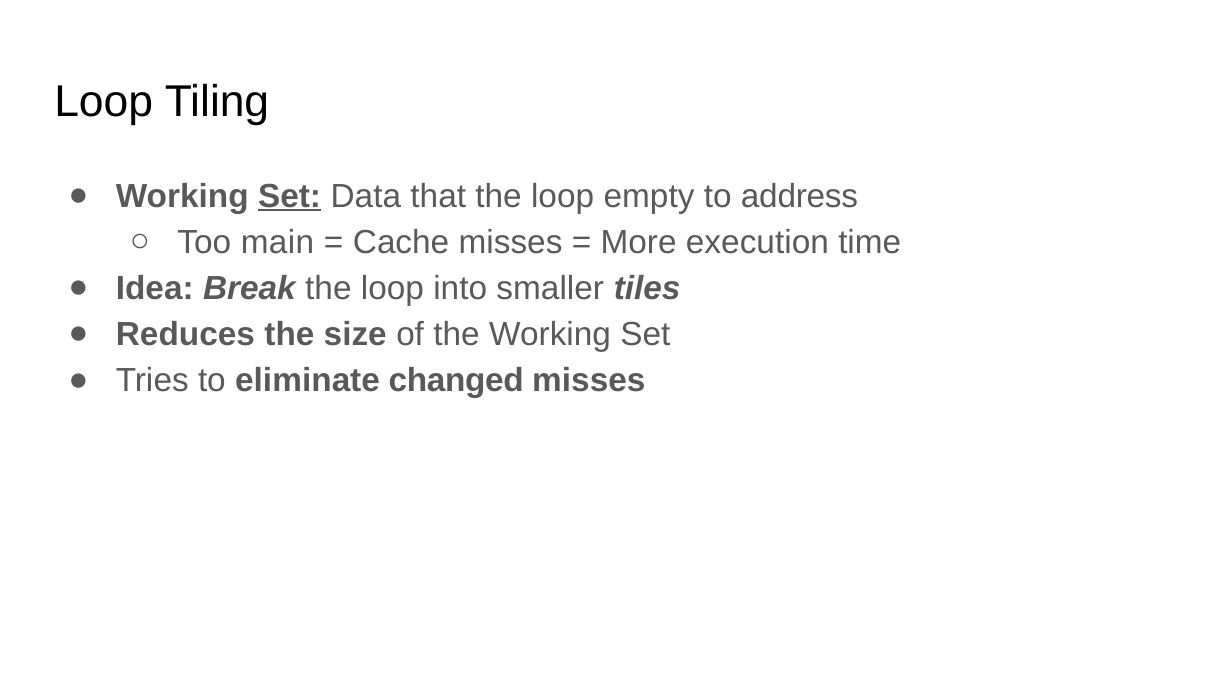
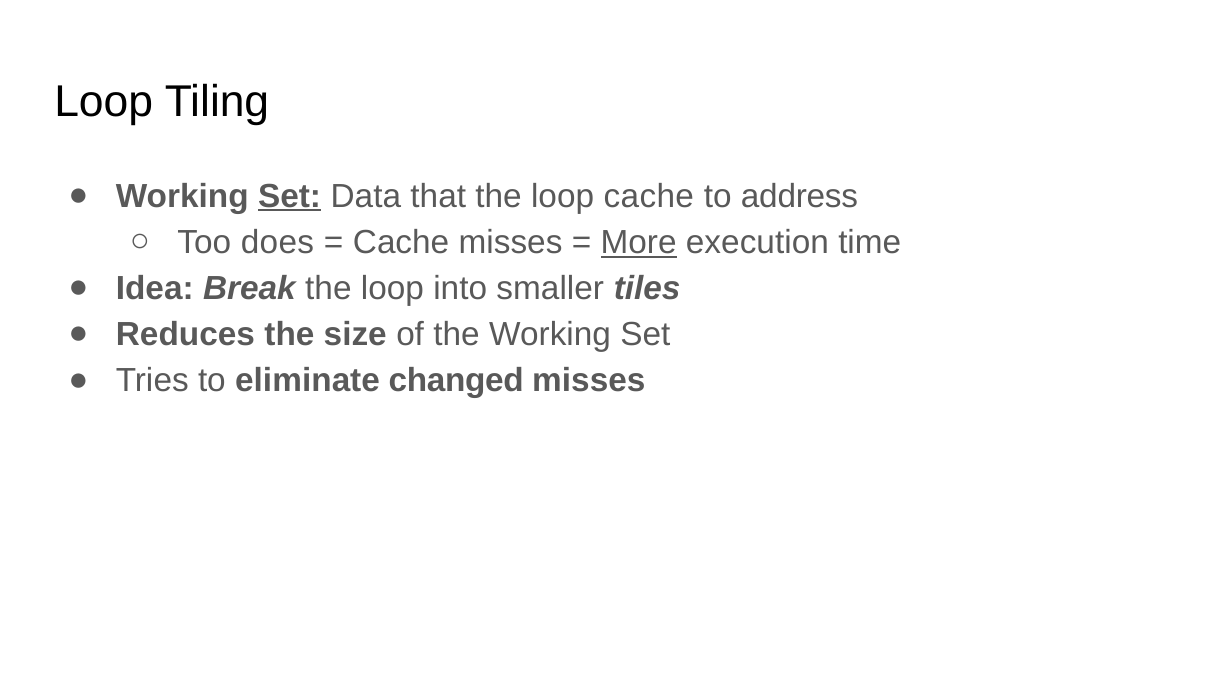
loop empty: empty -> cache
main: main -> does
More underline: none -> present
